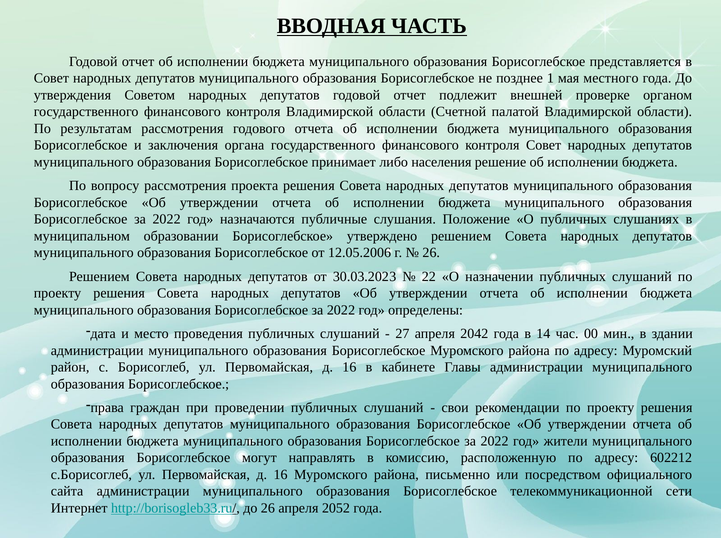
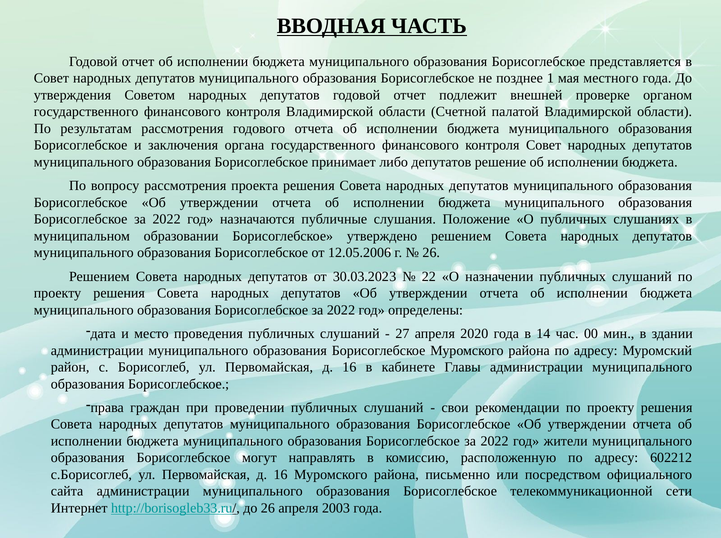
либо населения: населения -> депутатов
2042: 2042 -> 2020
2052: 2052 -> 2003
